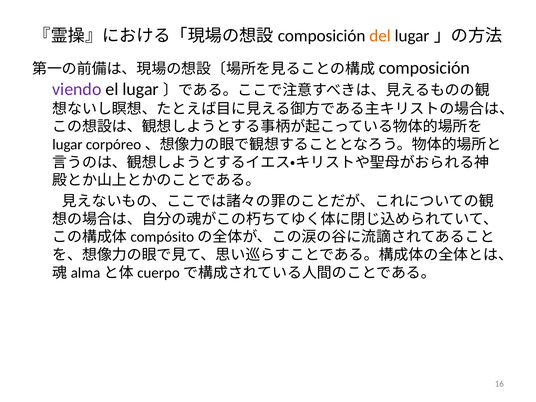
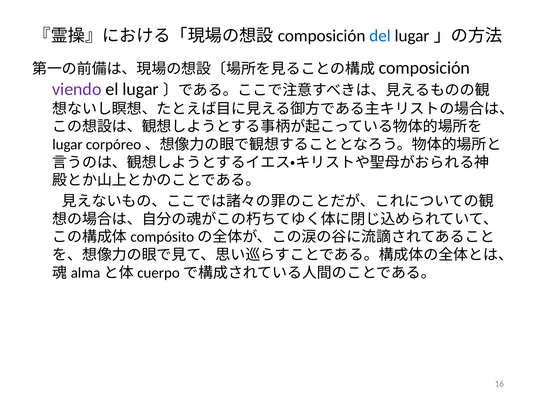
del colour: orange -> blue
